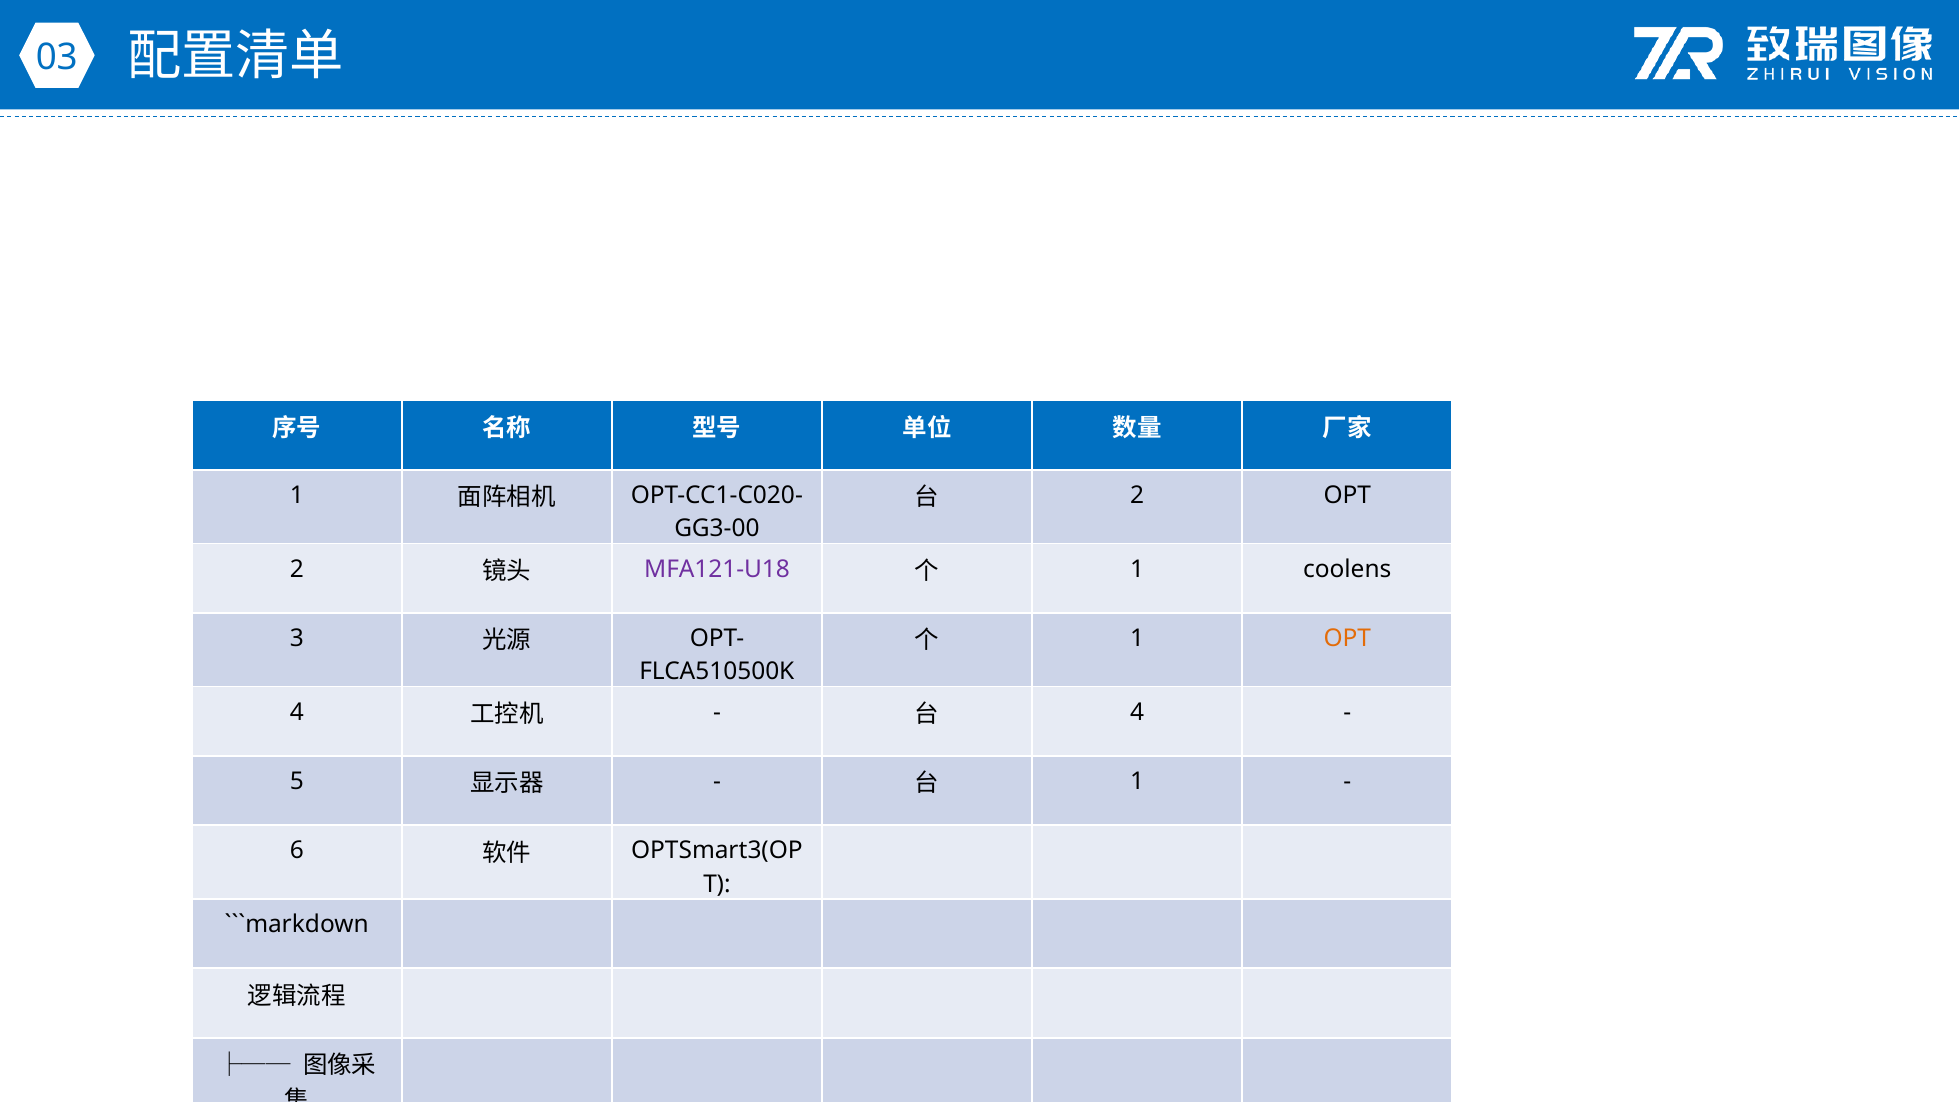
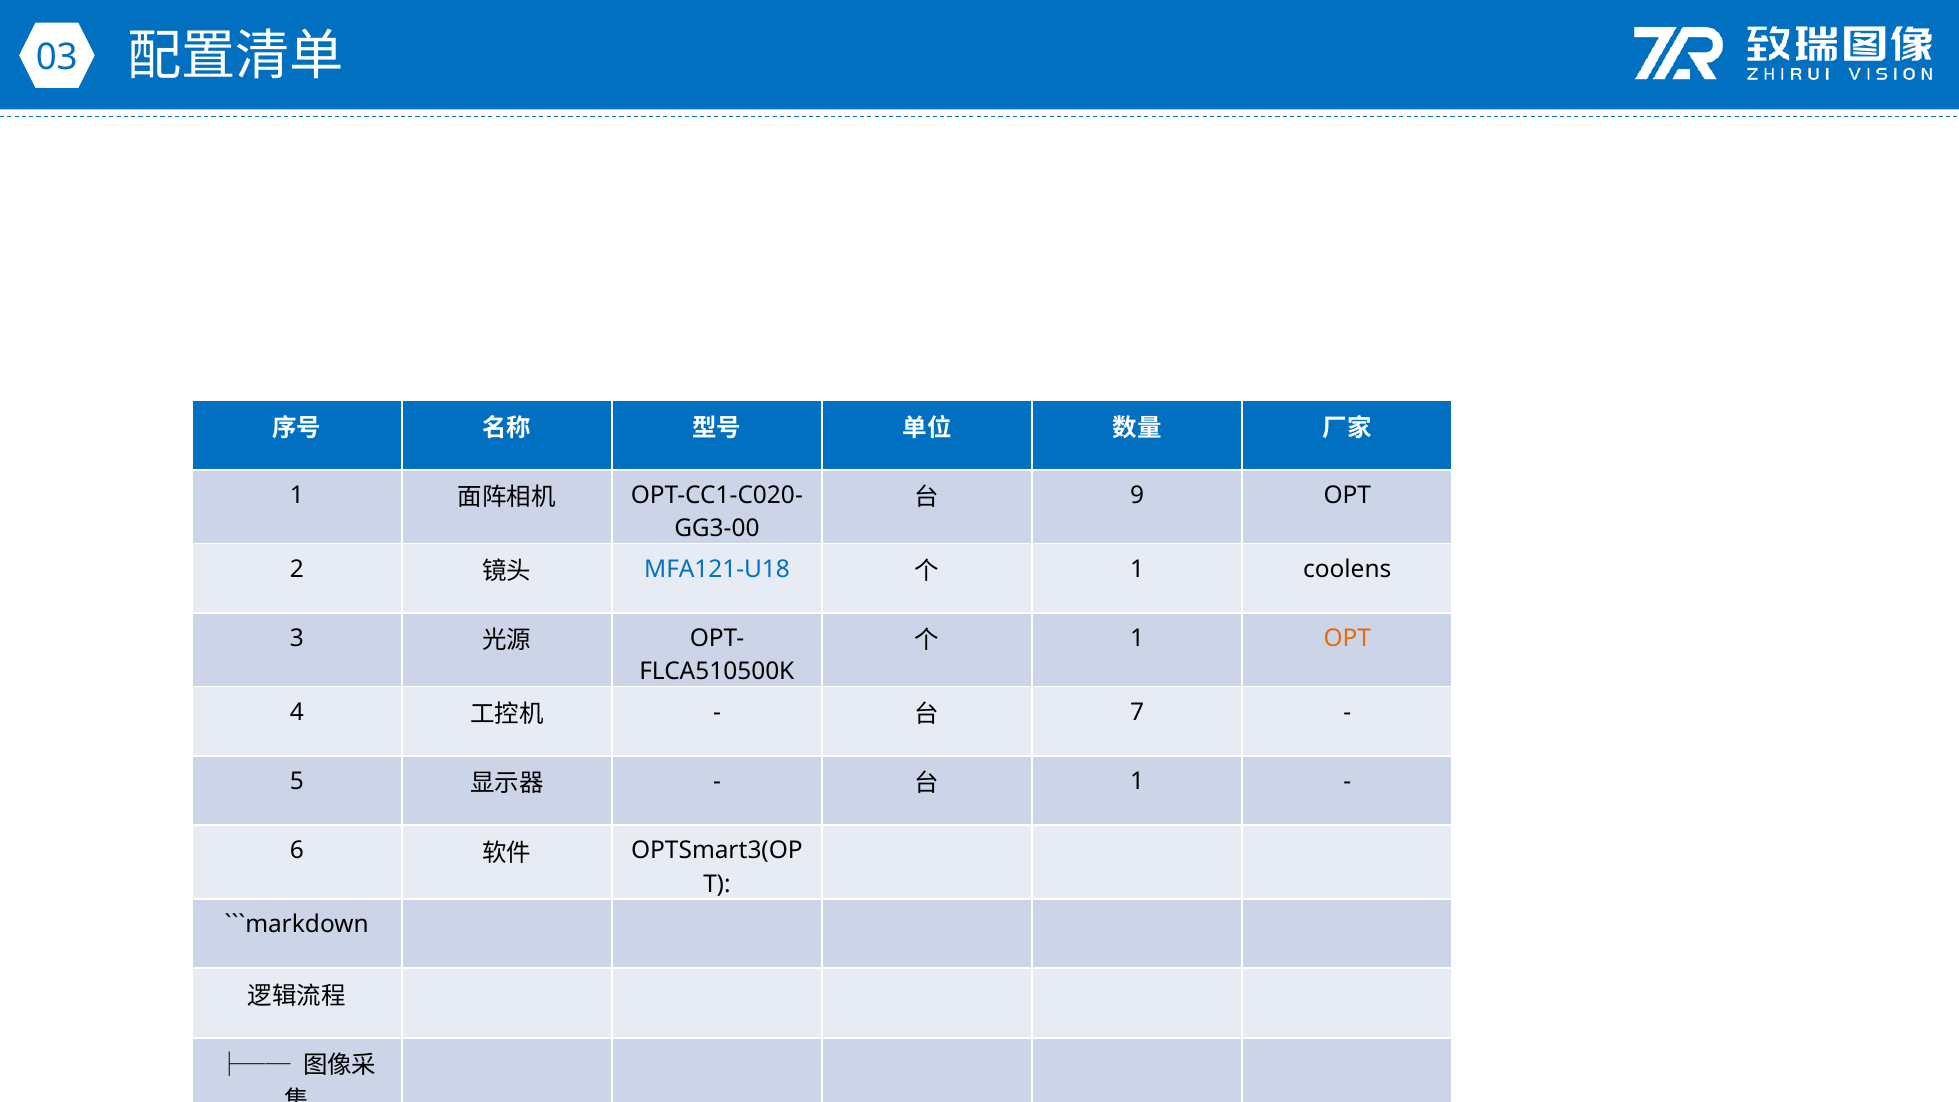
2 at (1137, 495): 2 -> 9
MFA121-U18 colour: purple -> blue
4 at (1137, 712): 4 -> 7
